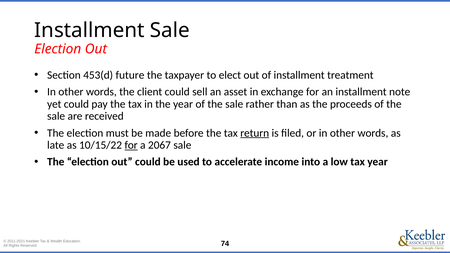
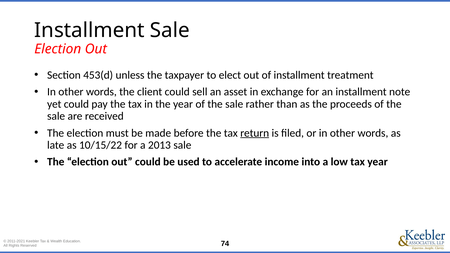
future: future -> unless
for at (131, 145) underline: present -> none
2067: 2067 -> 2013
